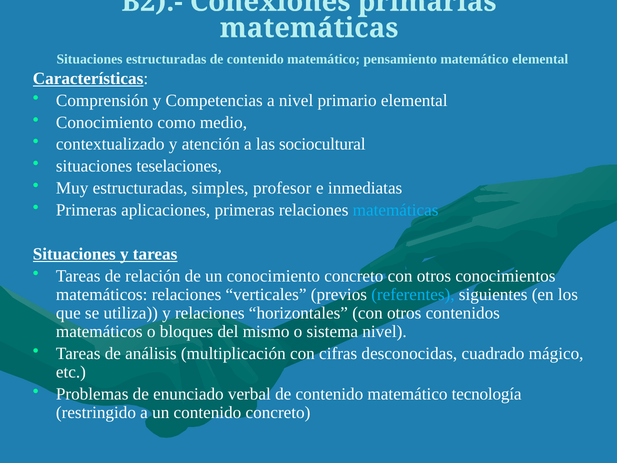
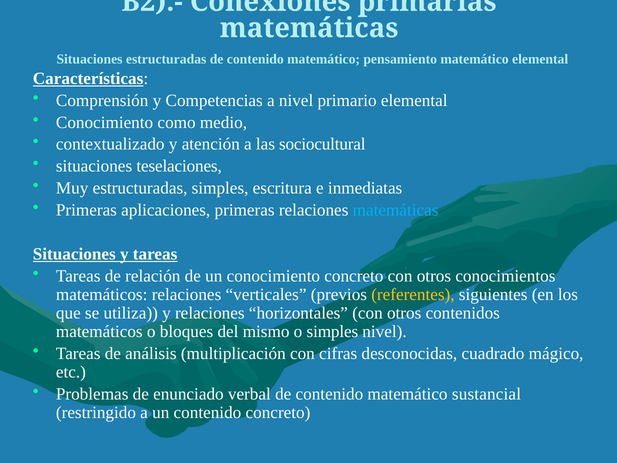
profesor: profesor -> escritura
referentes colour: light blue -> yellow
o sistema: sistema -> simples
tecnología: tecnología -> sustancial
